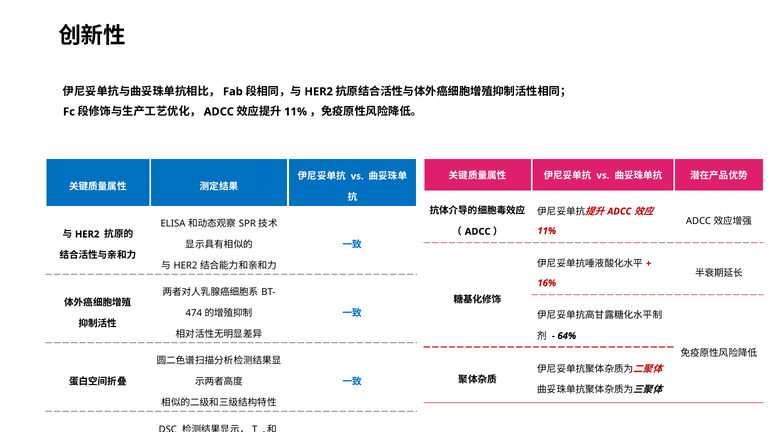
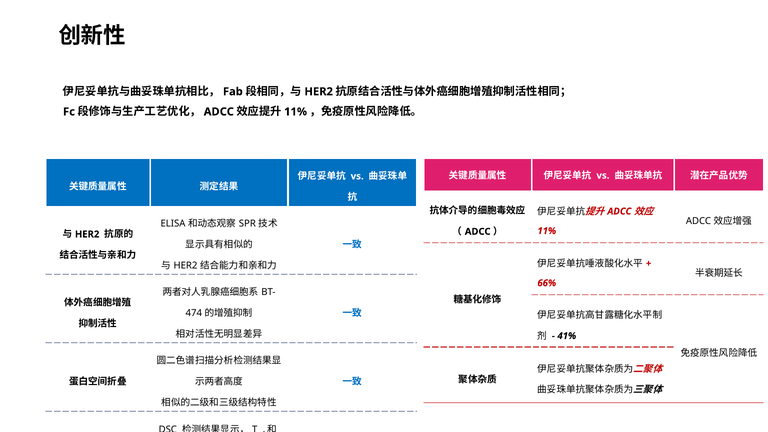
16%: 16% -> 66%
64%: 64% -> 41%
